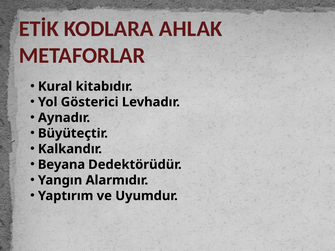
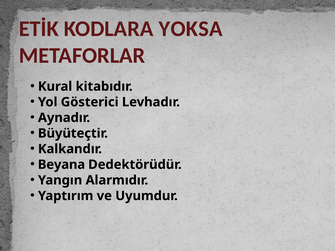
AHLAK: AHLAK -> YOKSA
